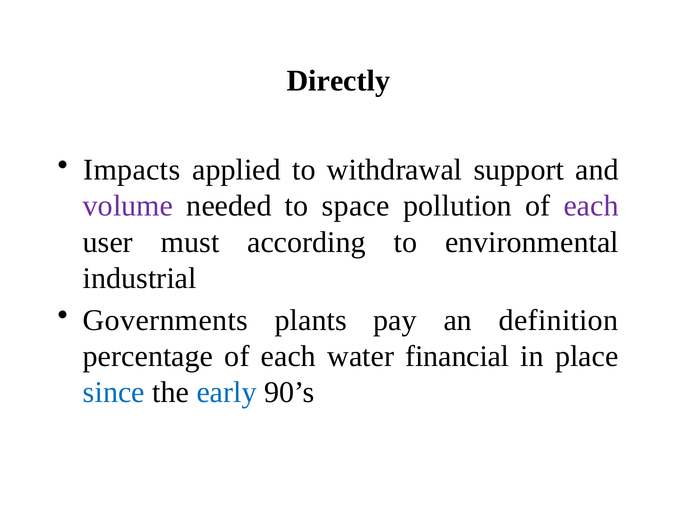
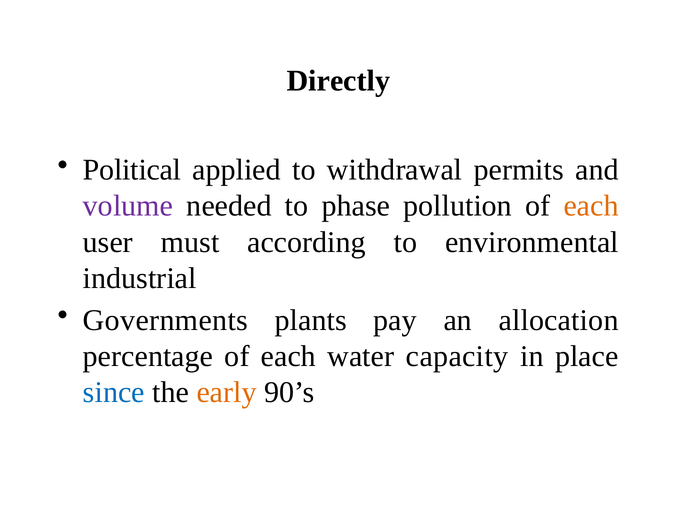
Impacts: Impacts -> Political
support: support -> permits
space: space -> phase
each at (591, 206) colour: purple -> orange
definition: definition -> allocation
financial: financial -> capacity
early colour: blue -> orange
